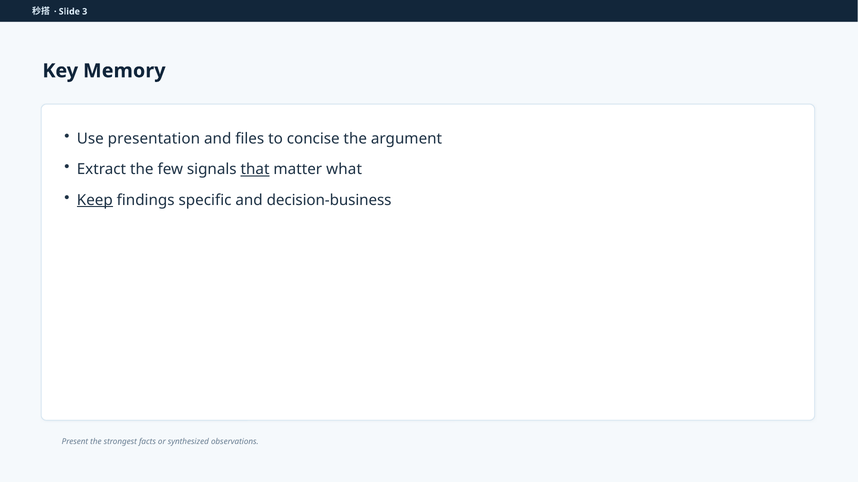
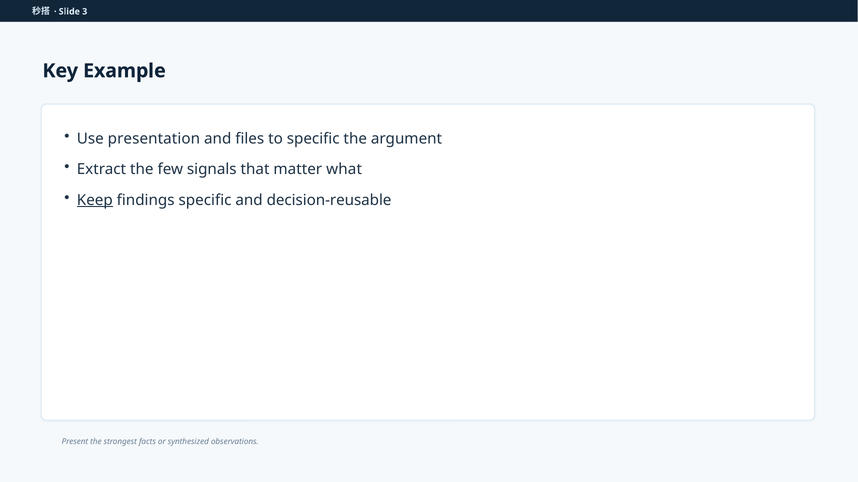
Memory: Memory -> Example
to concise: concise -> specific
that underline: present -> none
decision-business: decision-business -> decision-reusable
